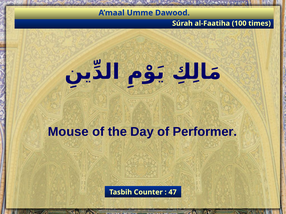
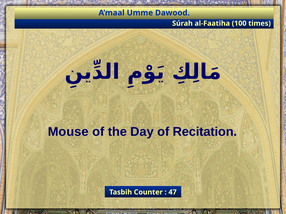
Performer: Performer -> Recitation
